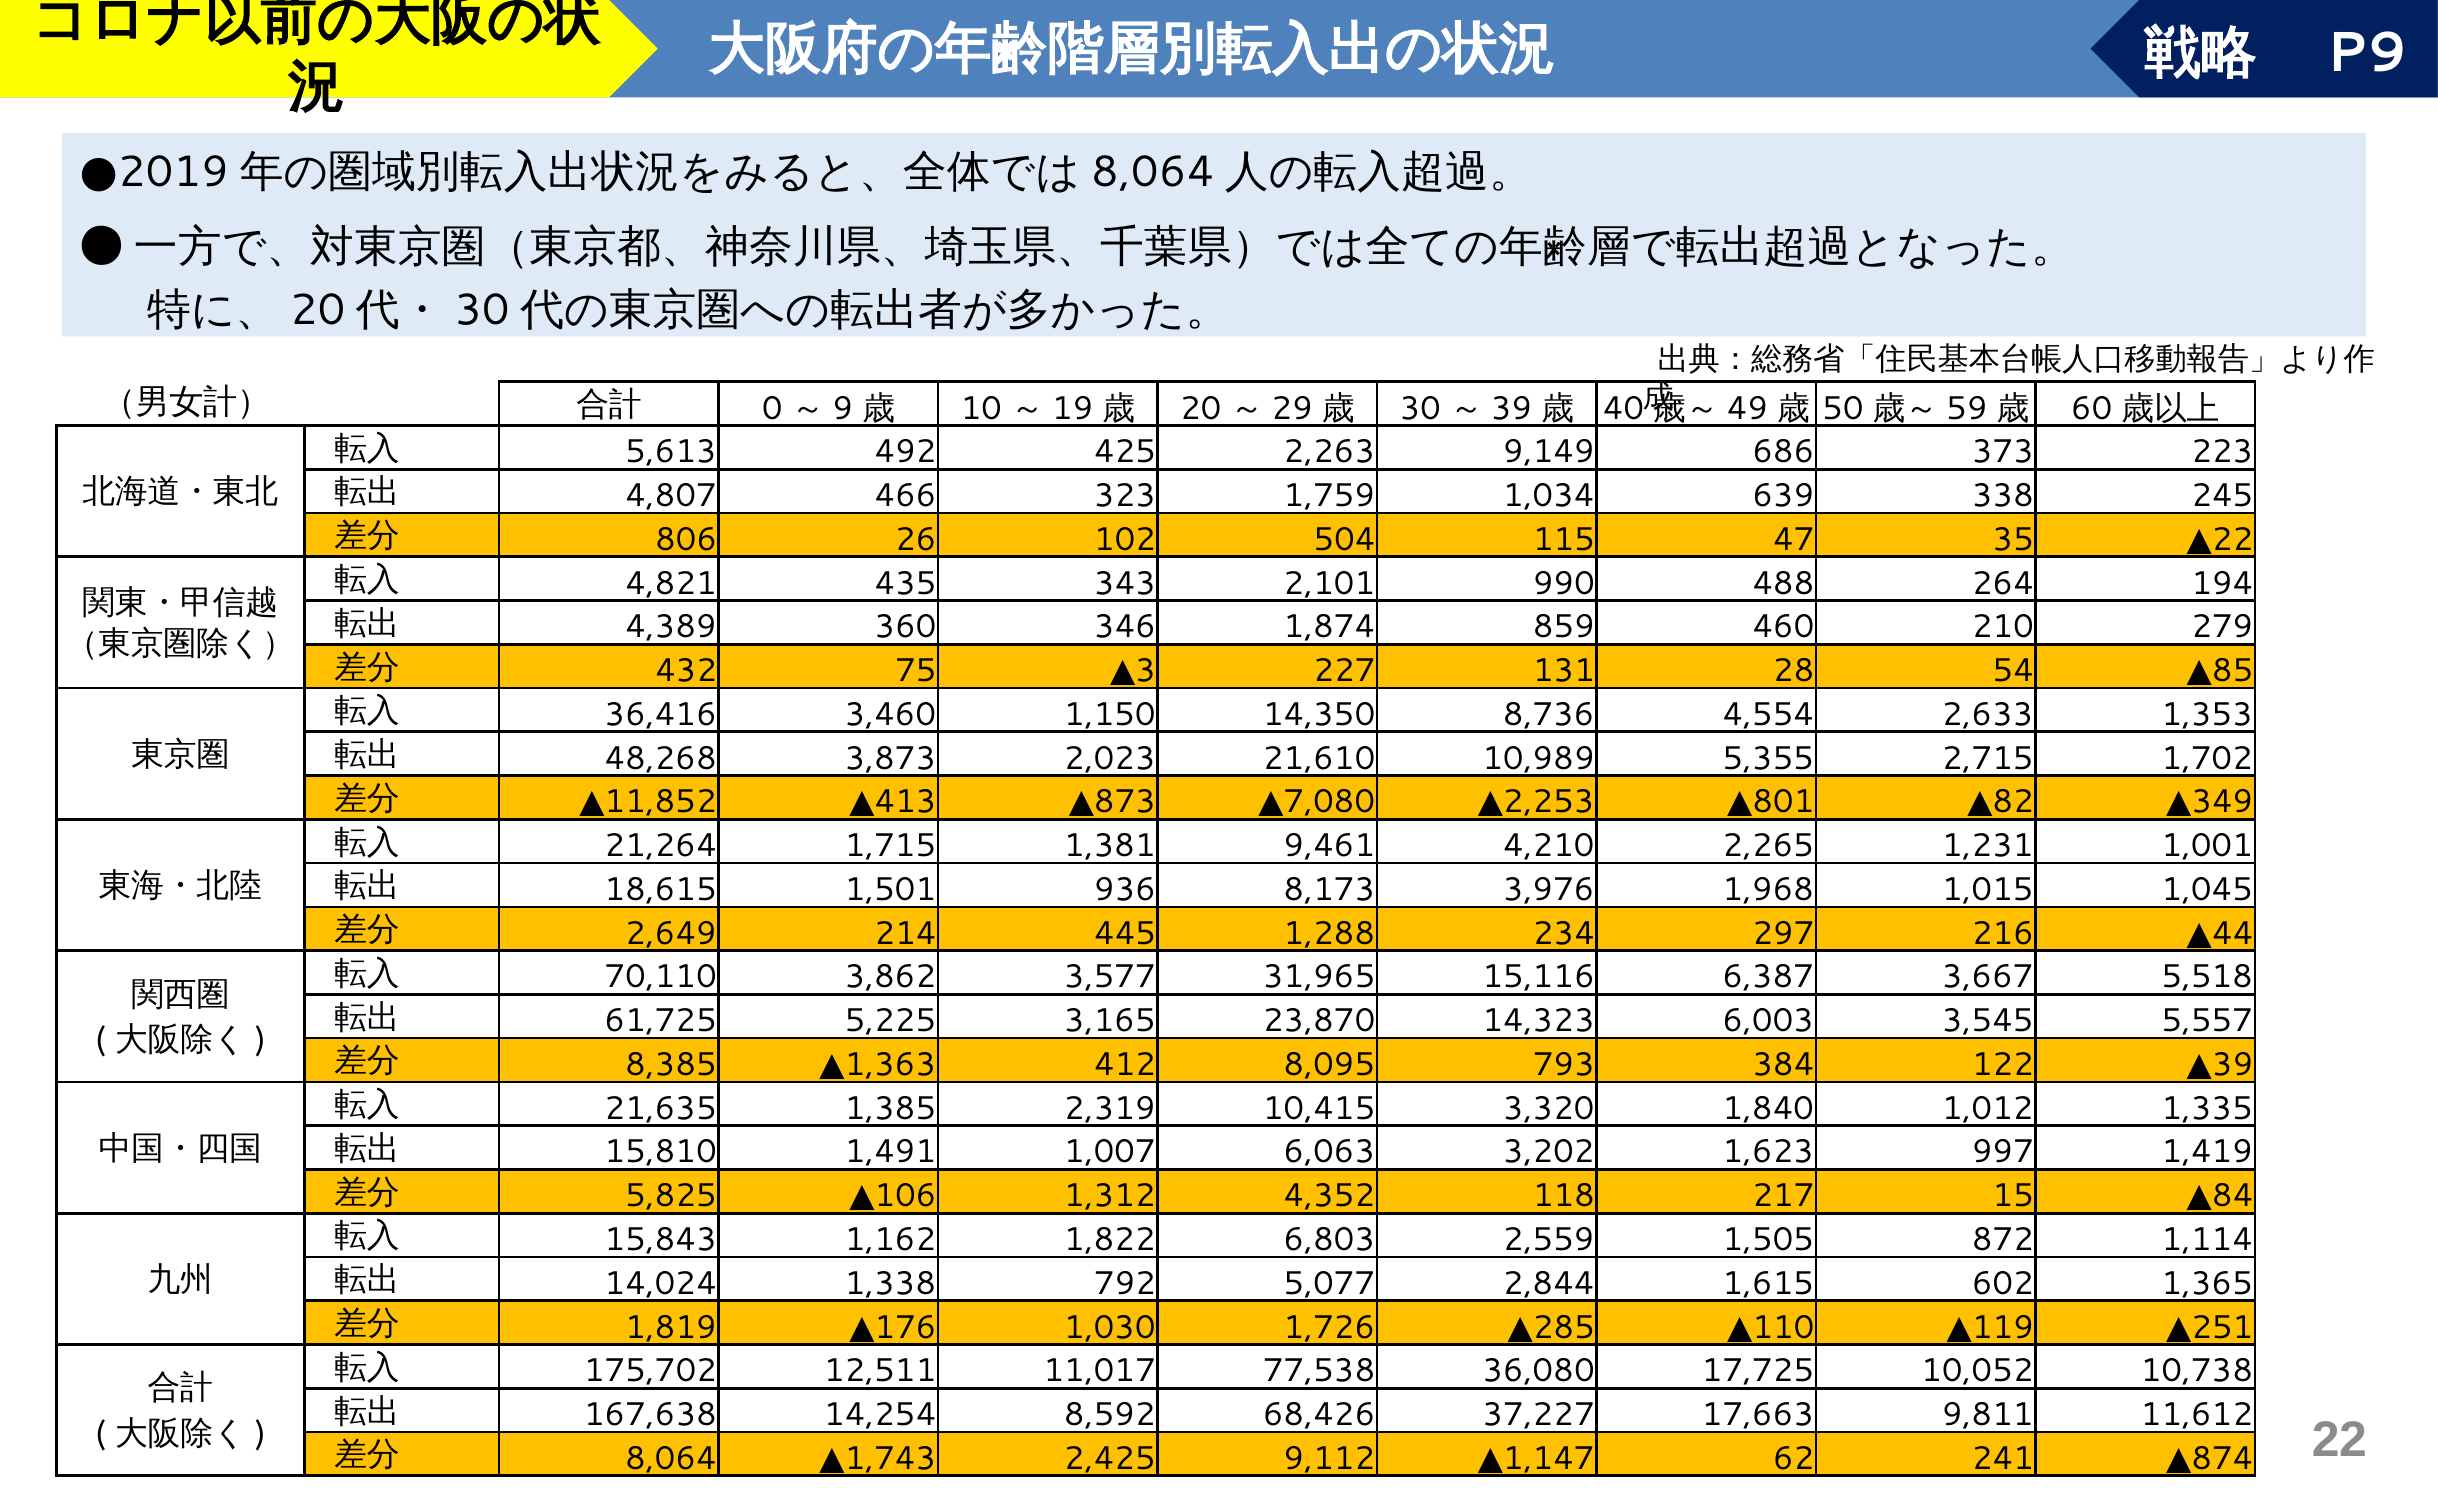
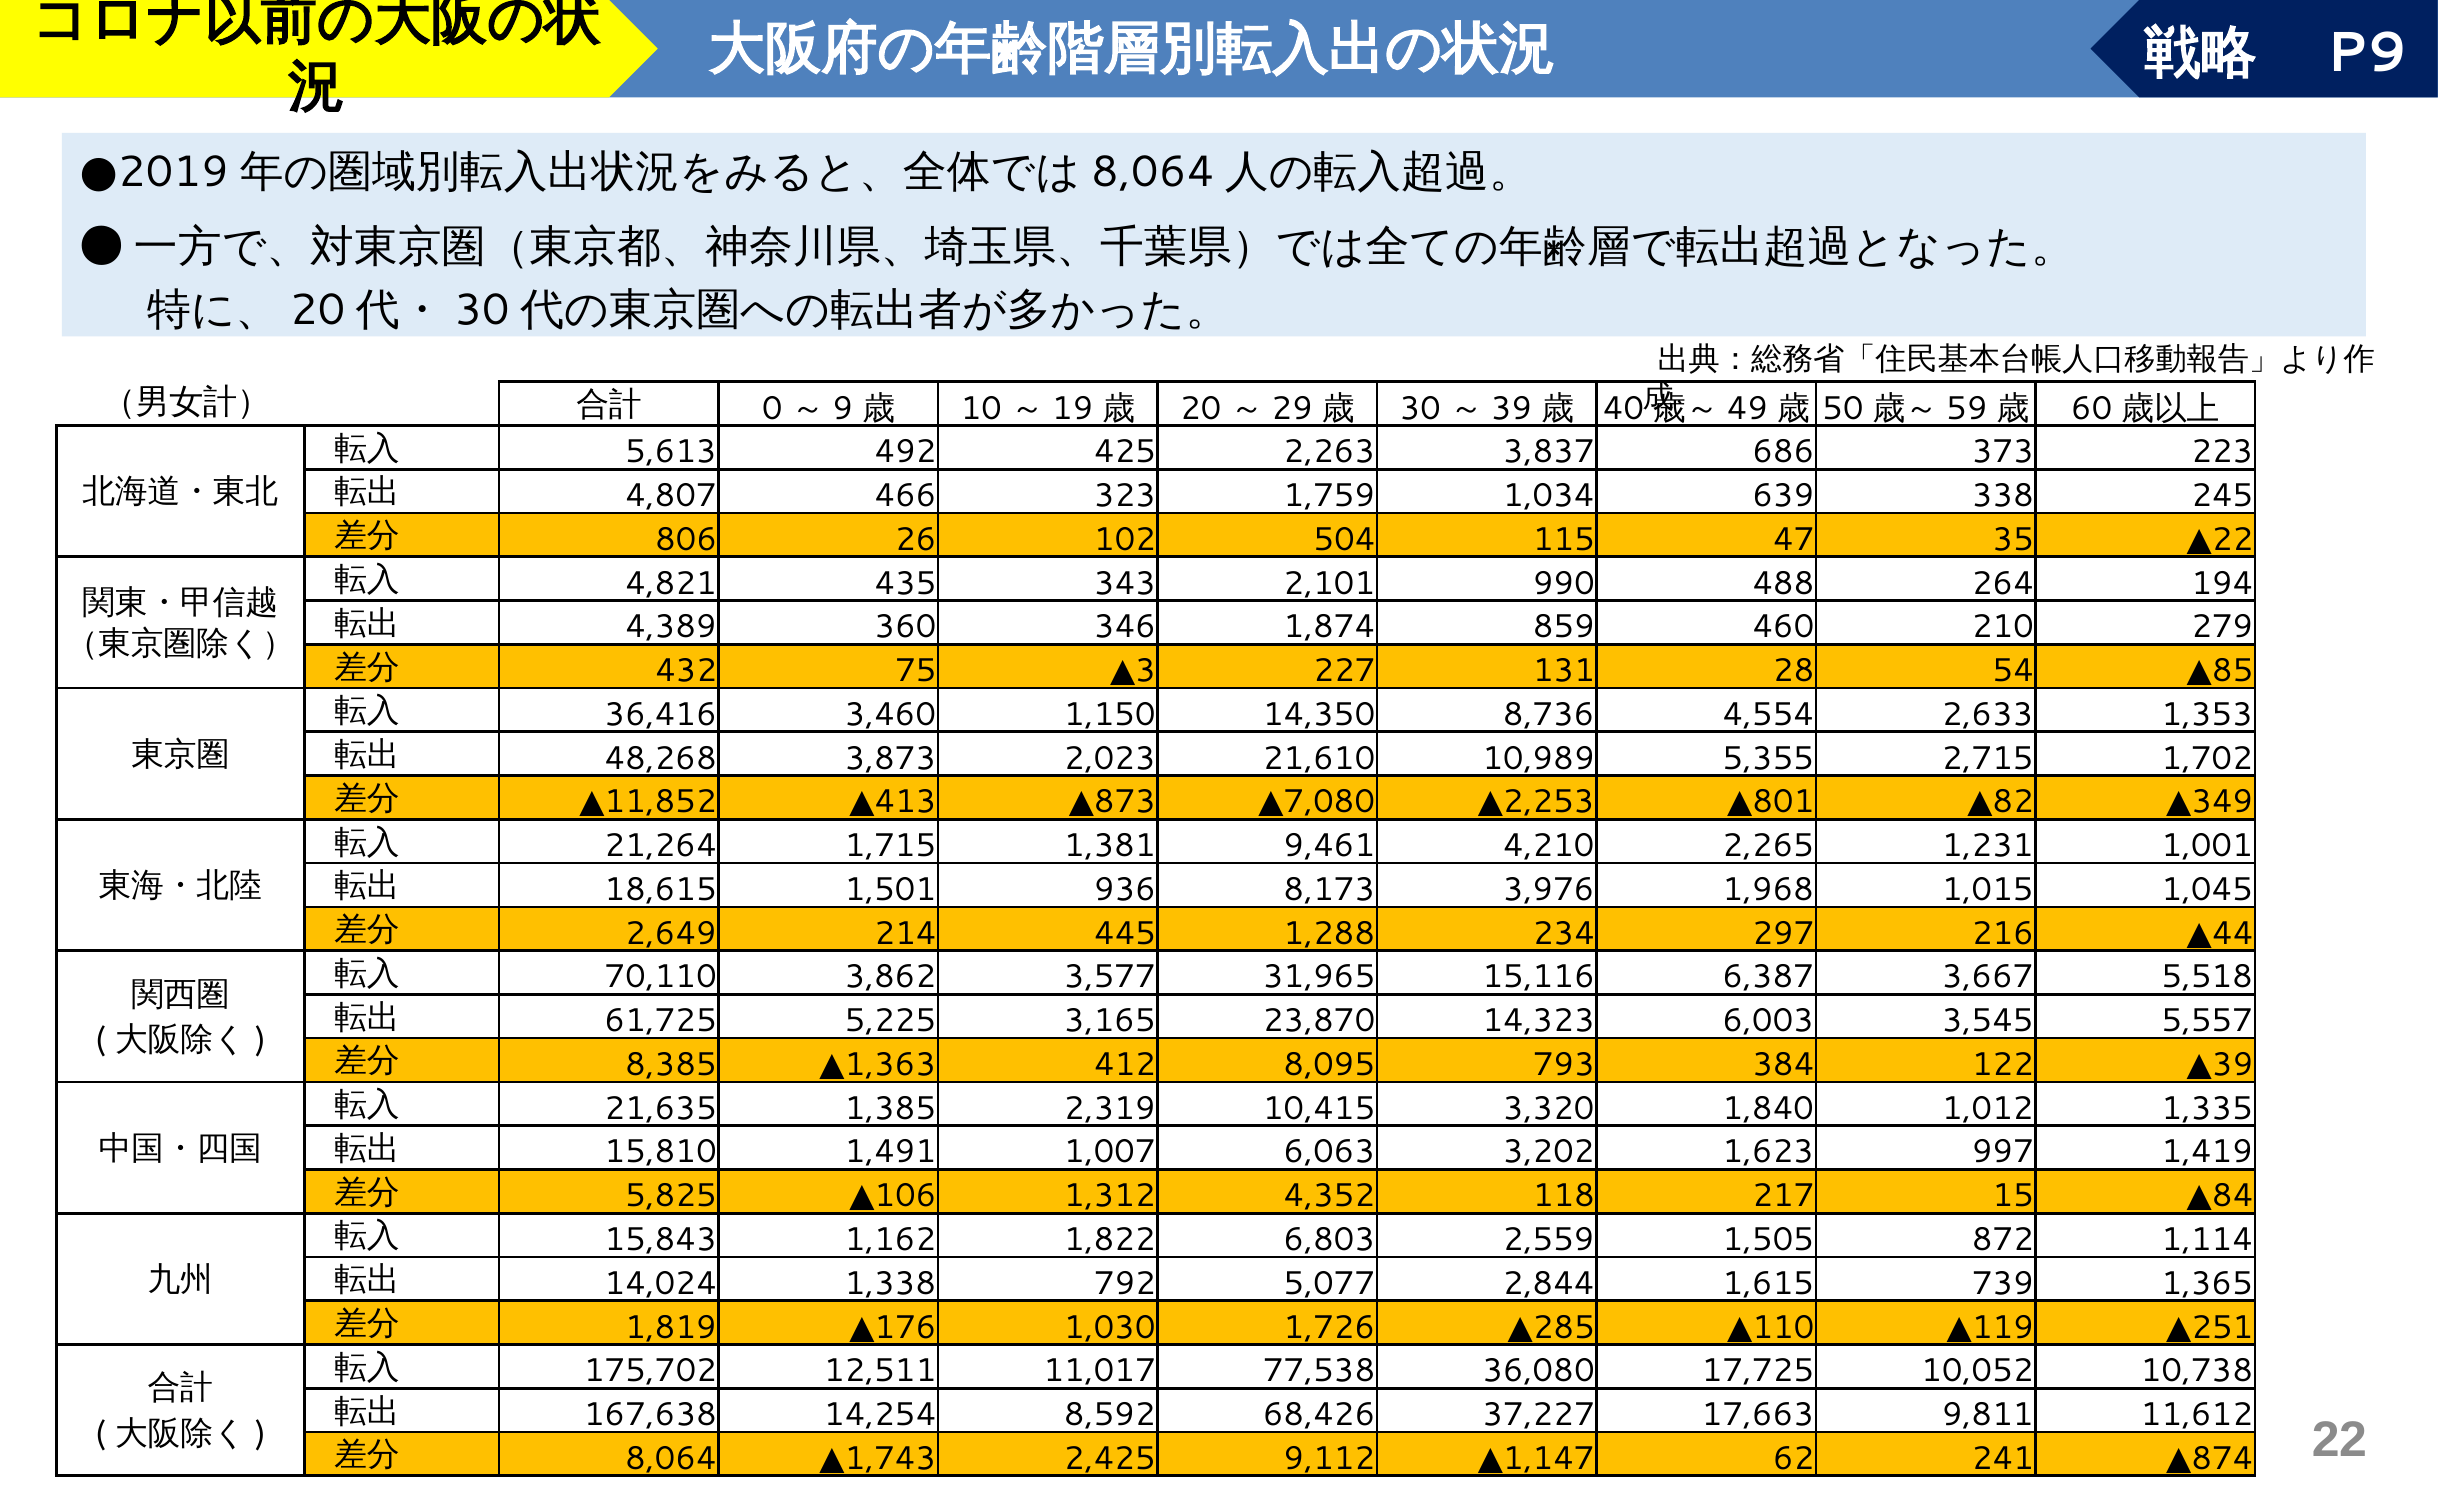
9,149: 9,149 -> 3,837
602: 602 -> 739
